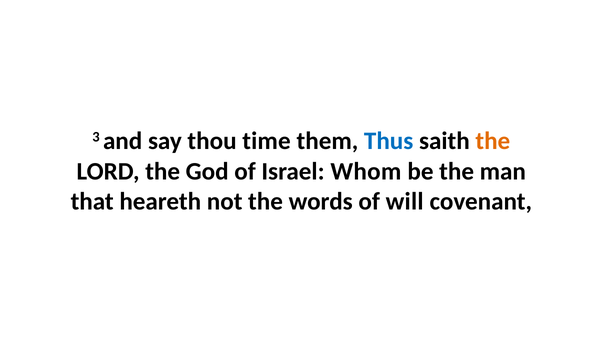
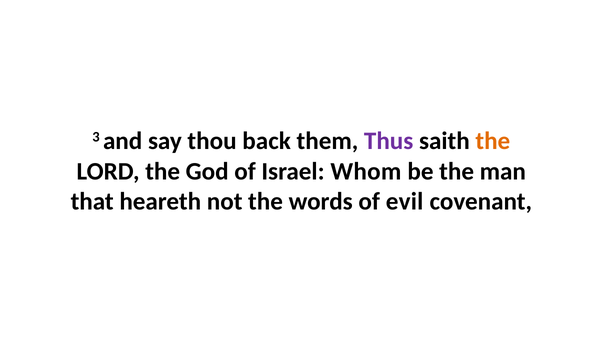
time: time -> back
Thus colour: blue -> purple
will: will -> evil
